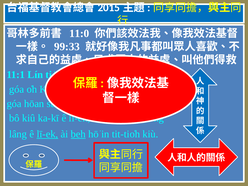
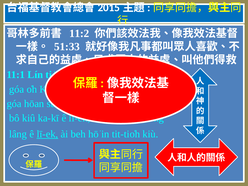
11:0: 11:0 -> 11:2
99:33: 99:33 -> 51:33
beh underline: present -> none
